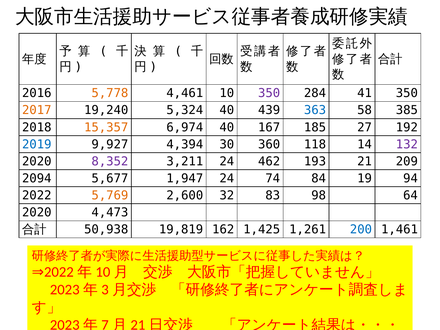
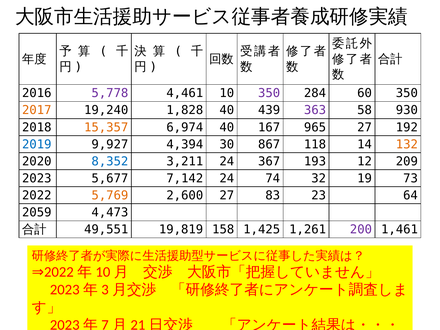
5,778 colour: orange -> purple
41: 41 -> 60
5,324: 5,324 -> 1,828
363 colour: blue -> purple
385: 385 -> 930
185: 185 -> 965
360: 360 -> 867
132 colour: purple -> orange
8,352 colour: purple -> blue
462: 462 -> 367
21: 21 -> 12
2094: 2094 -> 2023
1,947: 1,947 -> 7,142
84: 84 -> 32
94: 94 -> 73
2,600 32: 32 -> 27
98: 98 -> 23
2020 at (37, 212): 2020 -> 2059
50,938: 50,938 -> 49,551
162: 162 -> 158
200 colour: blue -> purple
